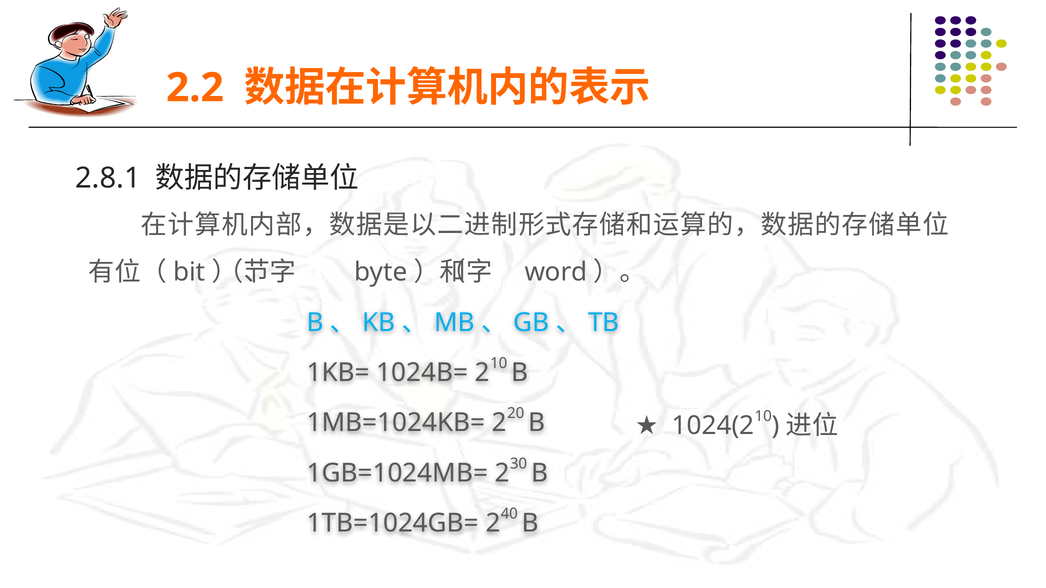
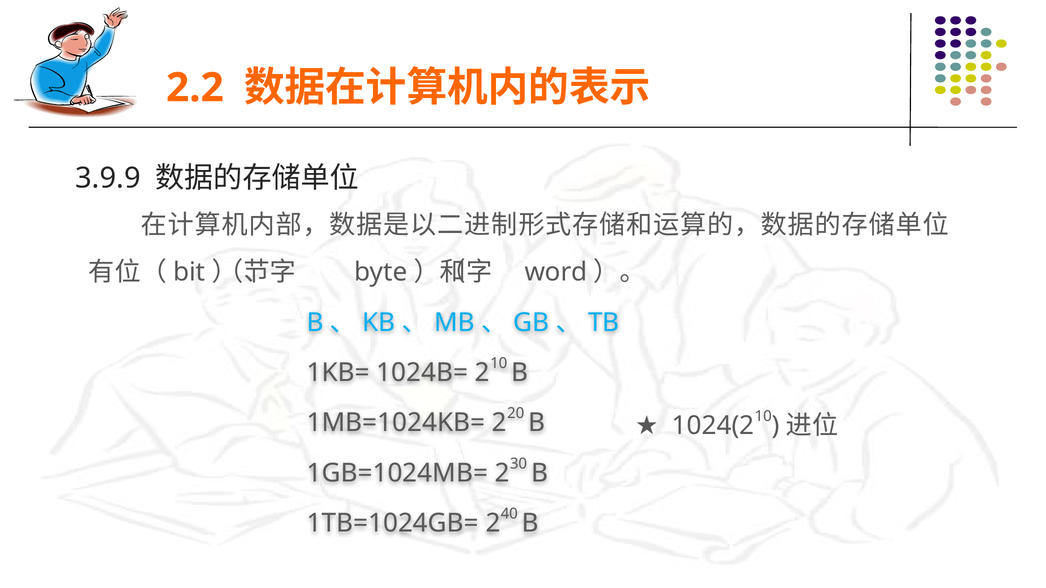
2.8.1: 2.8.1 -> 3.9.9
